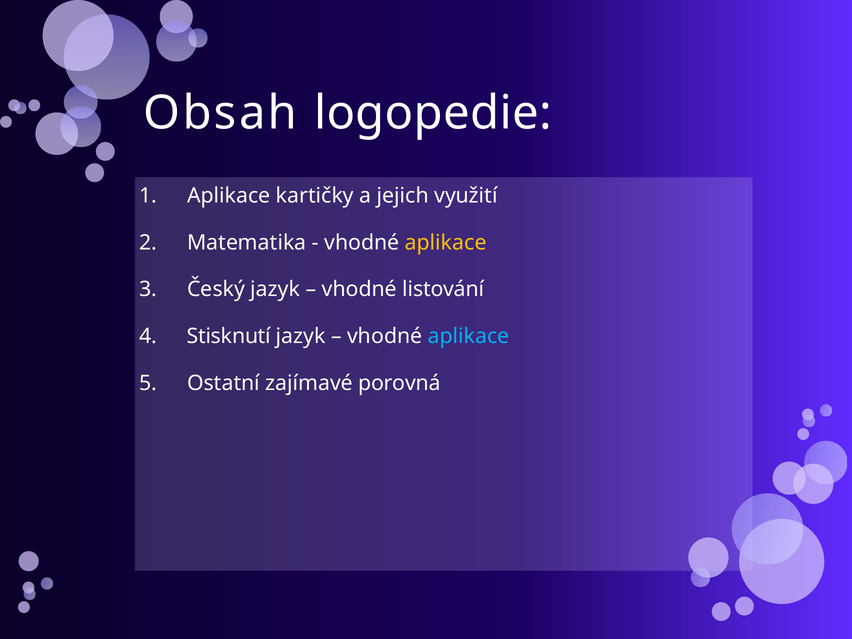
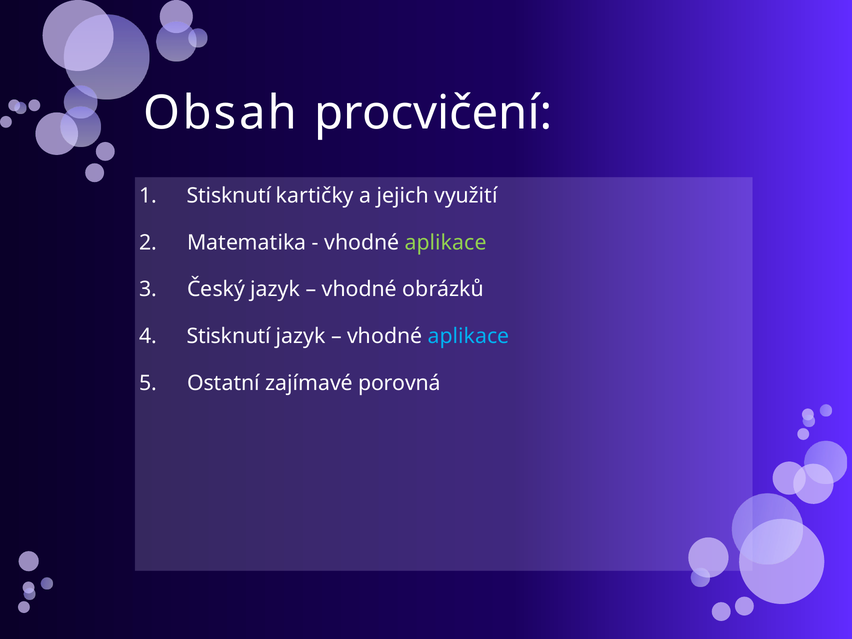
logopedie: logopedie -> procvičení
Aplikace at (229, 196): Aplikace -> Stisknutí
aplikace at (446, 243) colour: yellow -> light green
listování: listování -> obrázků
